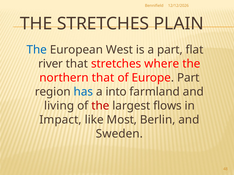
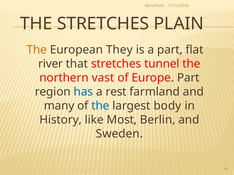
The at (37, 50) colour: blue -> orange
West: West -> They
where: where -> tunnel
northern that: that -> vast
into: into -> rest
living: living -> many
the at (100, 106) colour: red -> blue
flows: flows -> body
Impact: Impact -> History
